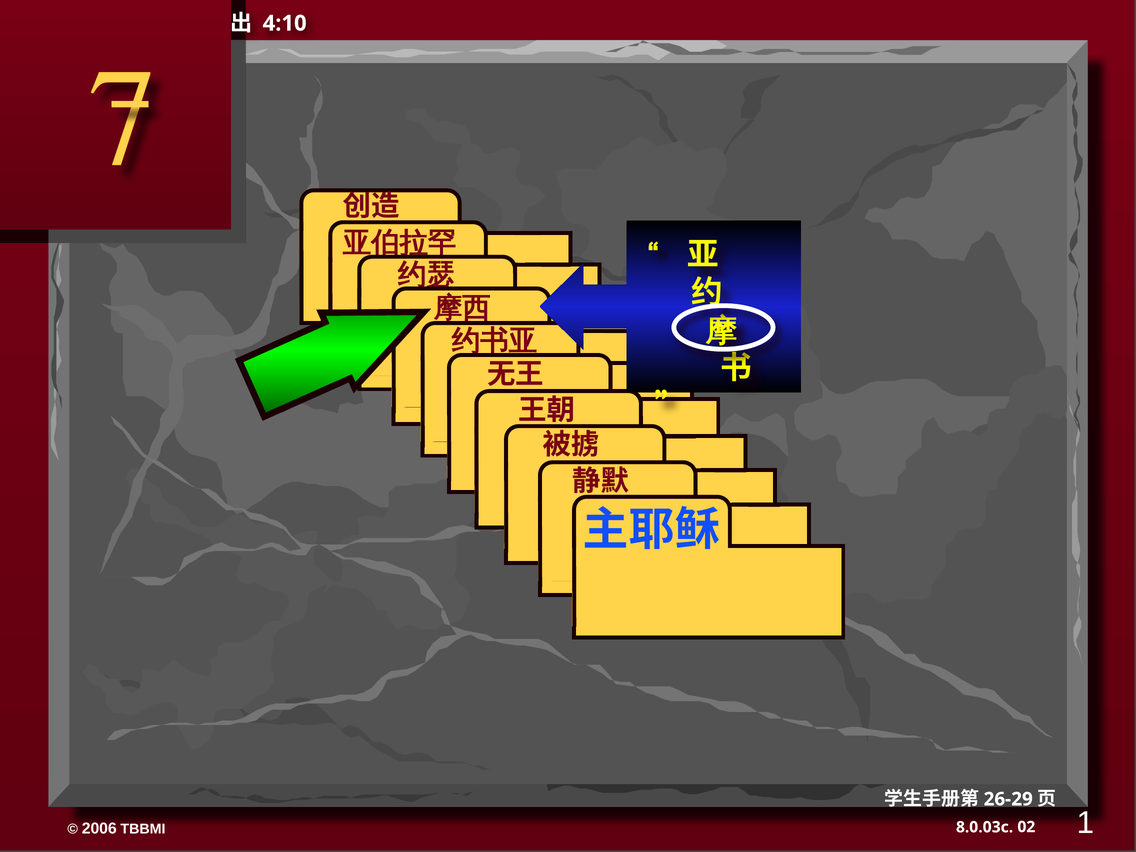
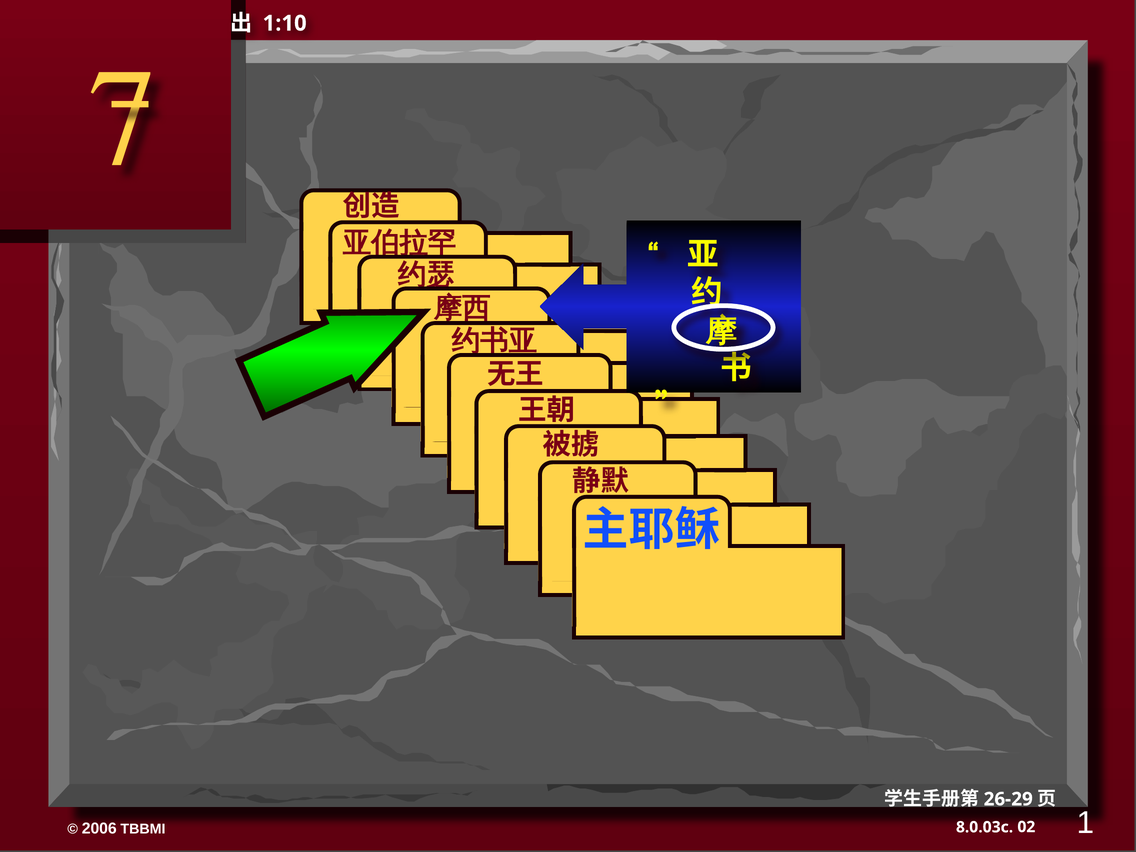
4:10: 4:10 -> 1:10
